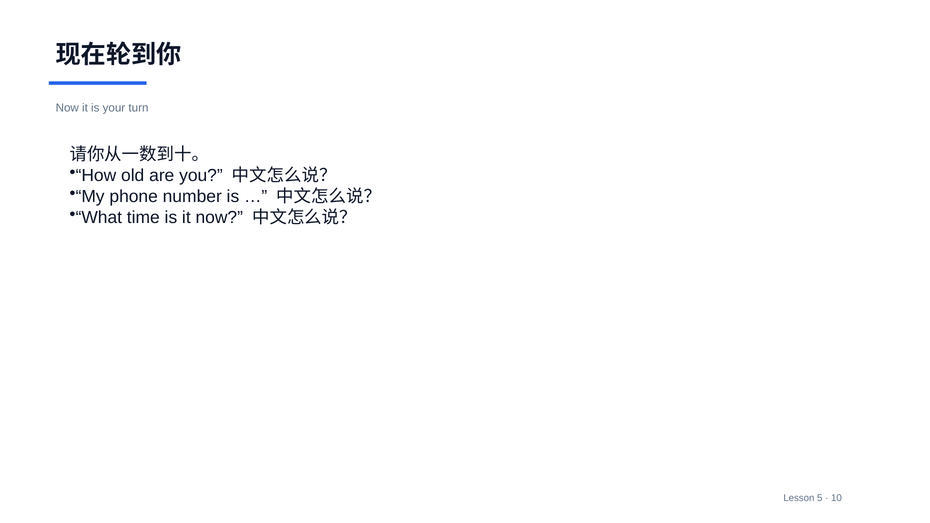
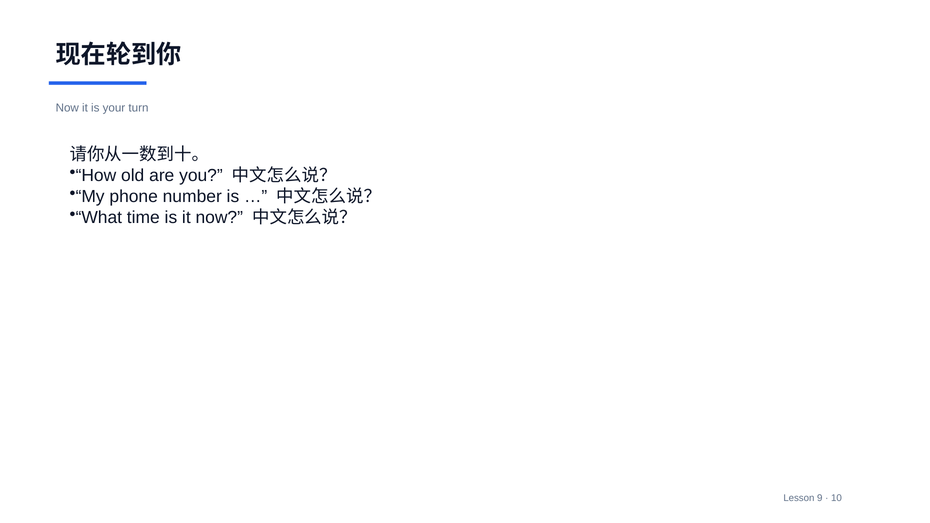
5: 5 -> 9
